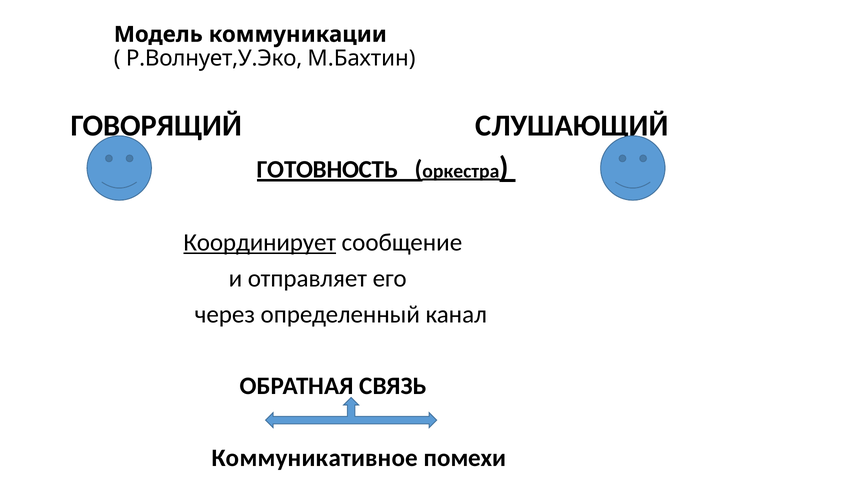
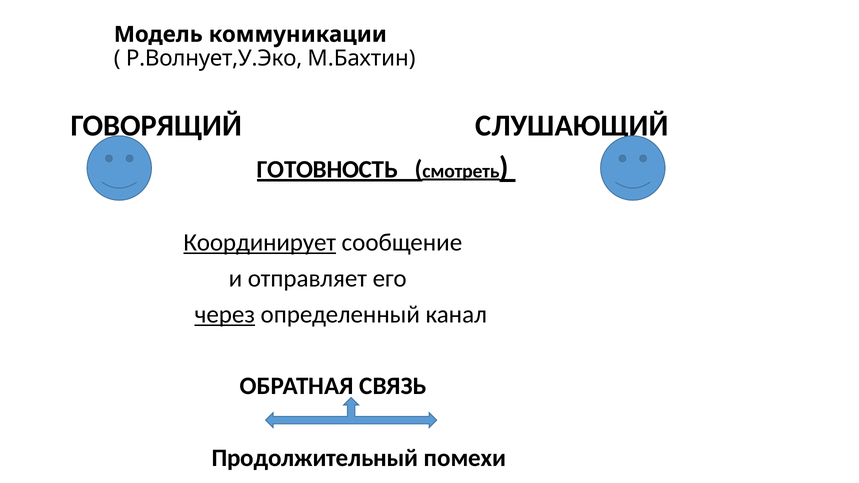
оркестра: оркестра -> смотреть
через underline: none -> present
Коммуникативное: Коммуникативное -> Продолжительный
